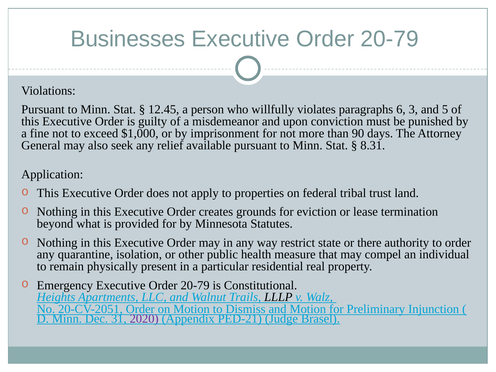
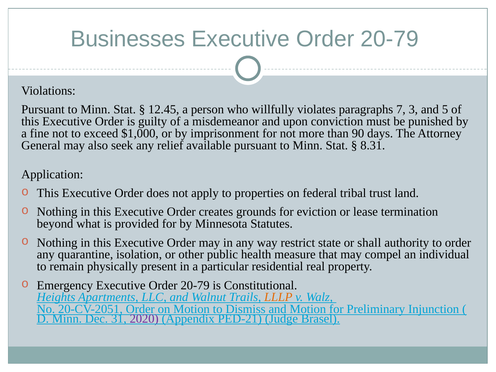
6: 6 -> 7
there: there -> shall
LLLP colour: black -> orange
